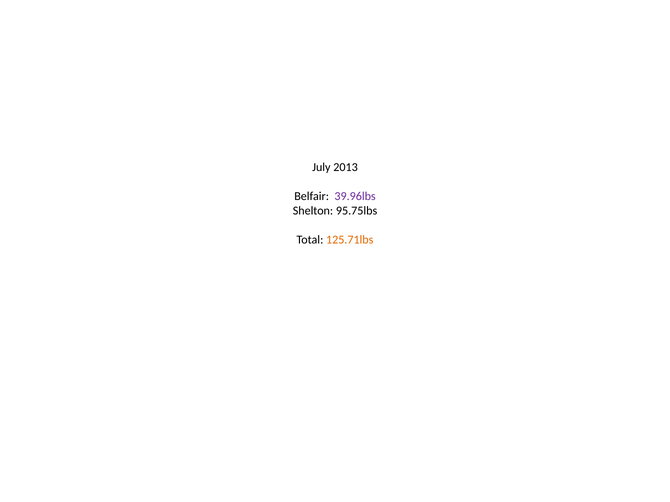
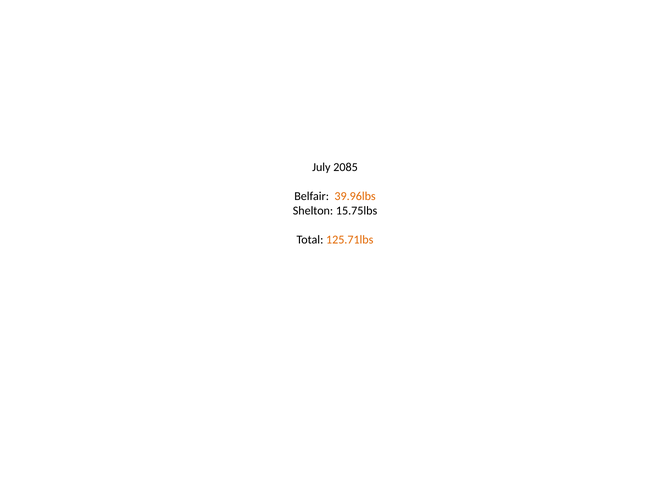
2013: 2013 -> 2085
39.96lbs colour: purple -> orange
95.75lbs: 95.75lbs -> 15.75lbs
